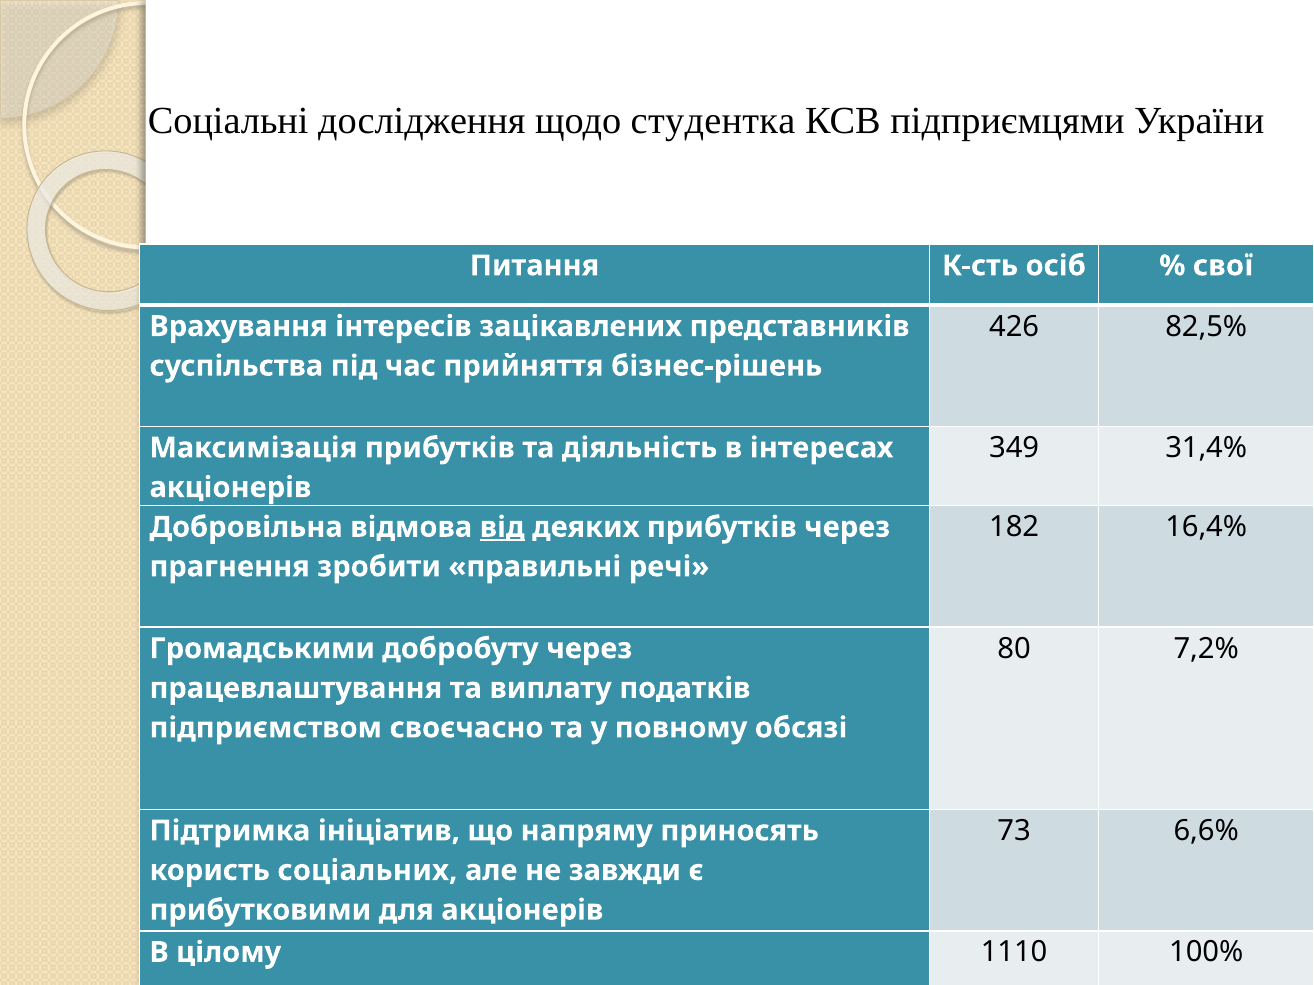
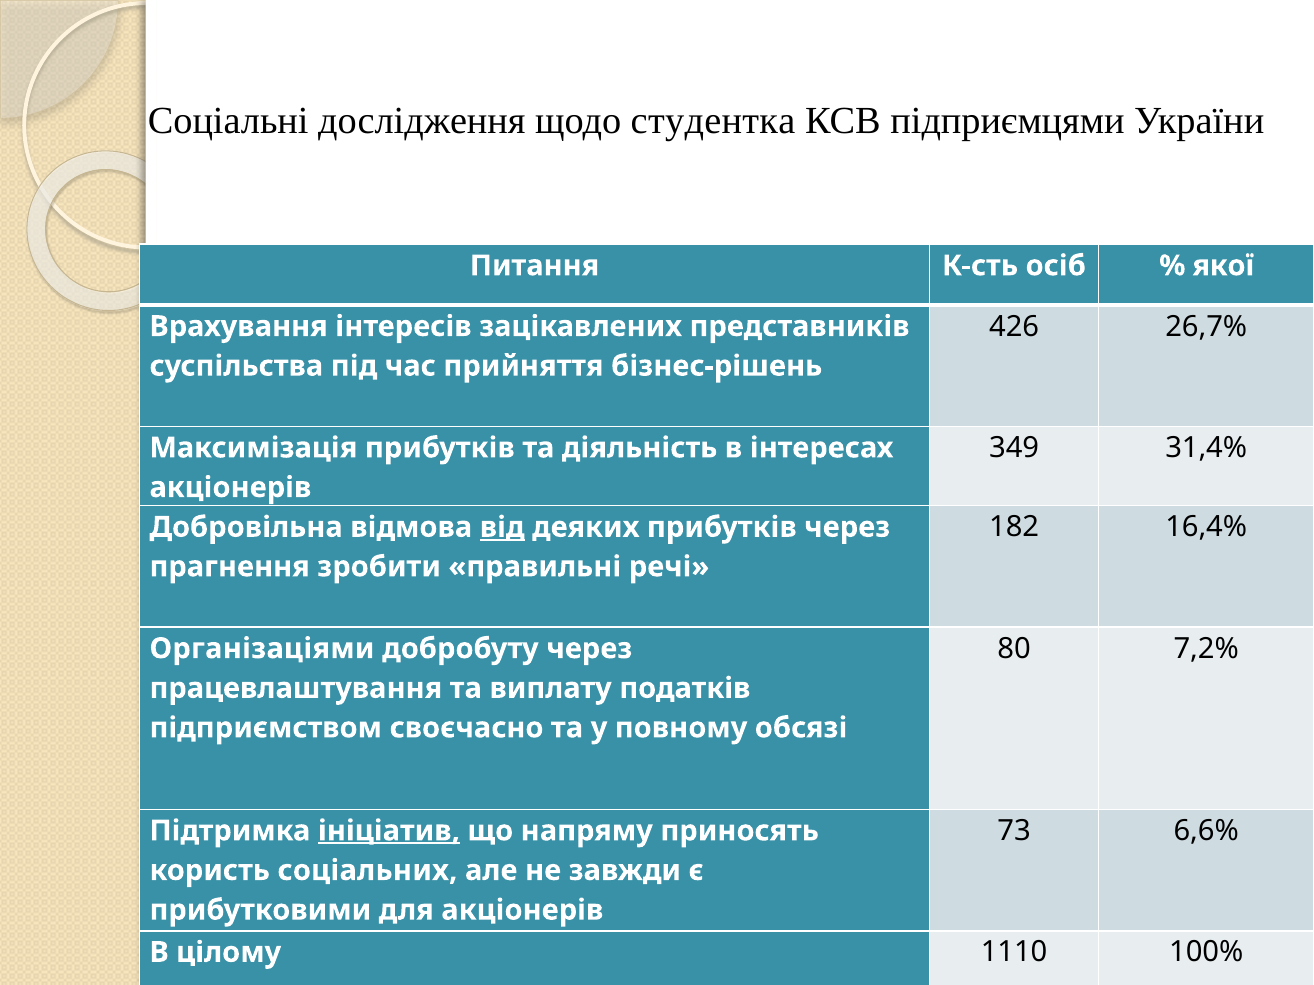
свої: свої -> якої
82,5%: 82,5% -> 26,7%
Громадськими: Громадськими -> Організаціями
ініціатив underline: none -> present
